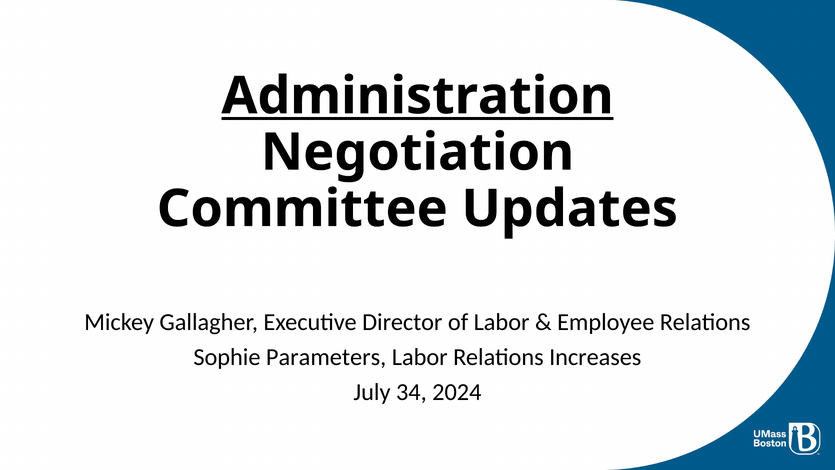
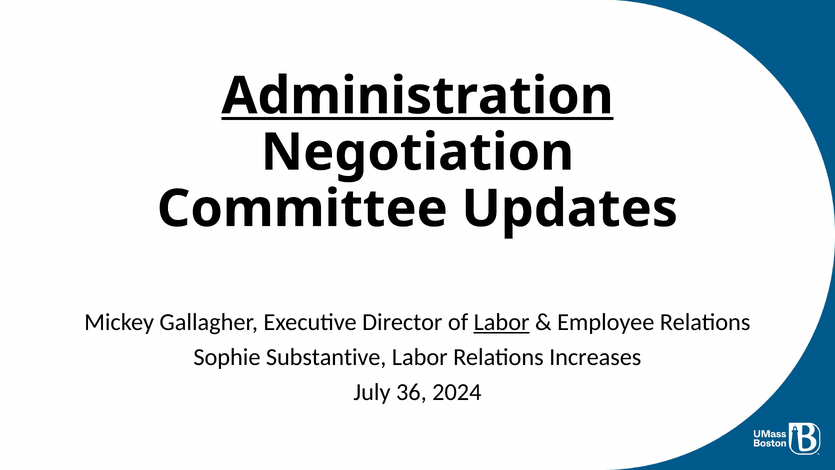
Labor at (502, 322) underline: none -> present
Parameters: Parameters -> Substantive
34: 34 -> 36
